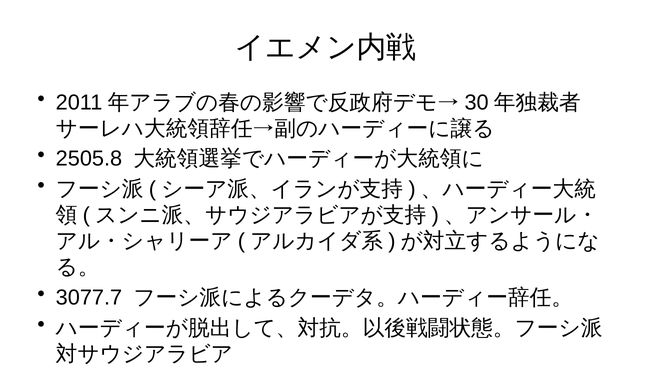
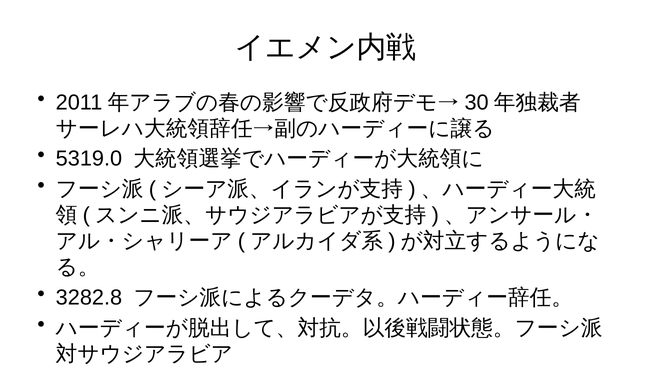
2505.8: 2505.8 -> 5319.0
3077.7: 3077.7 -> 3282.8
